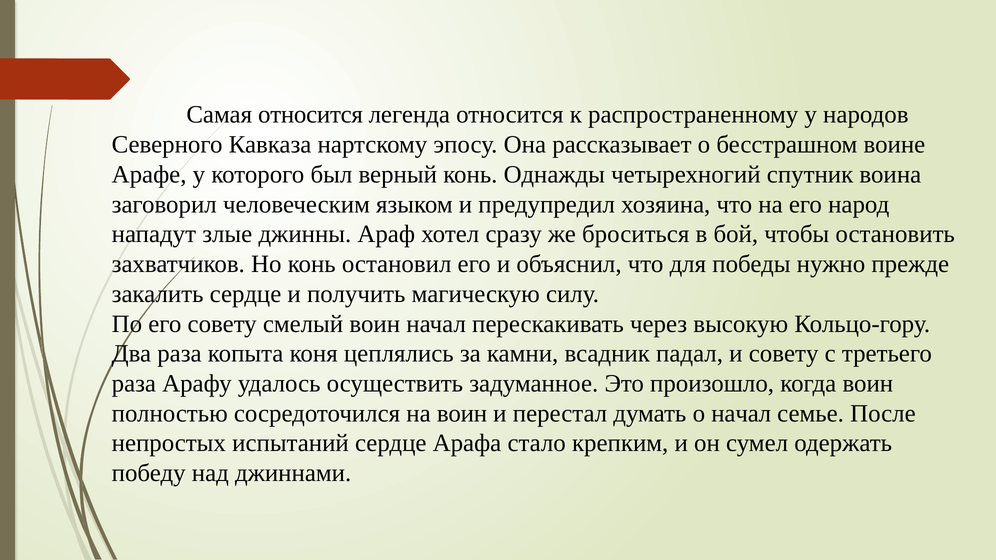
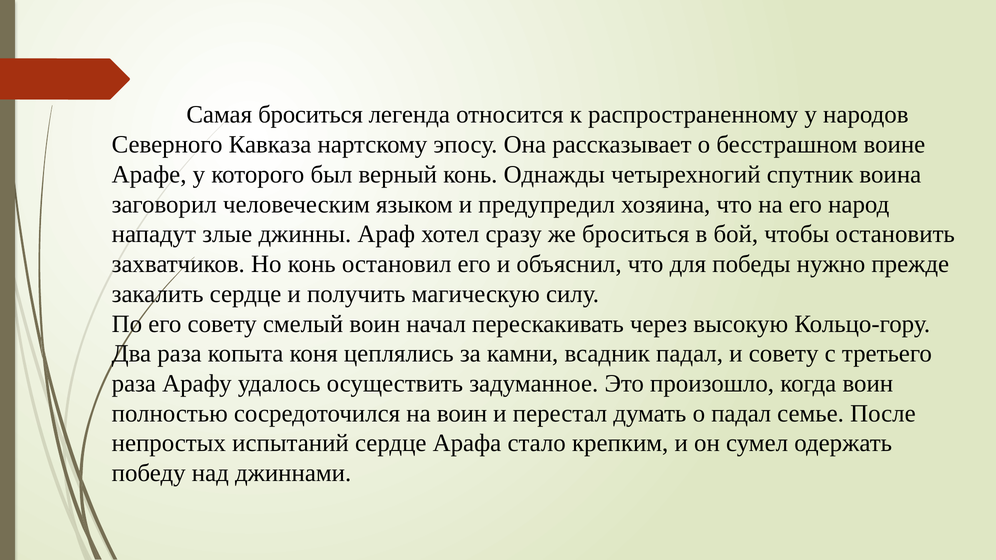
Самая относится: относится -> броситься
о начал: начал -> падал
